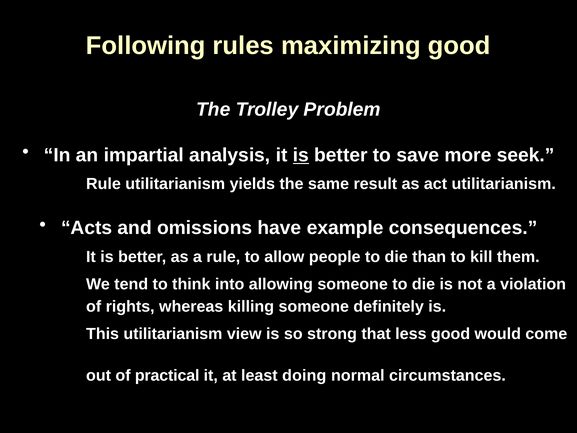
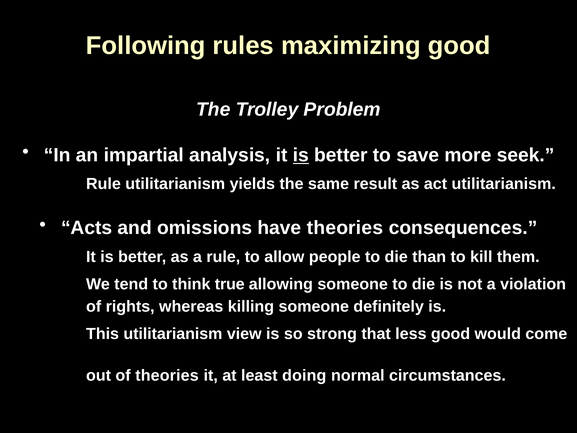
have example: example -> theories
into: into -> true
of practical: practical -> theories
